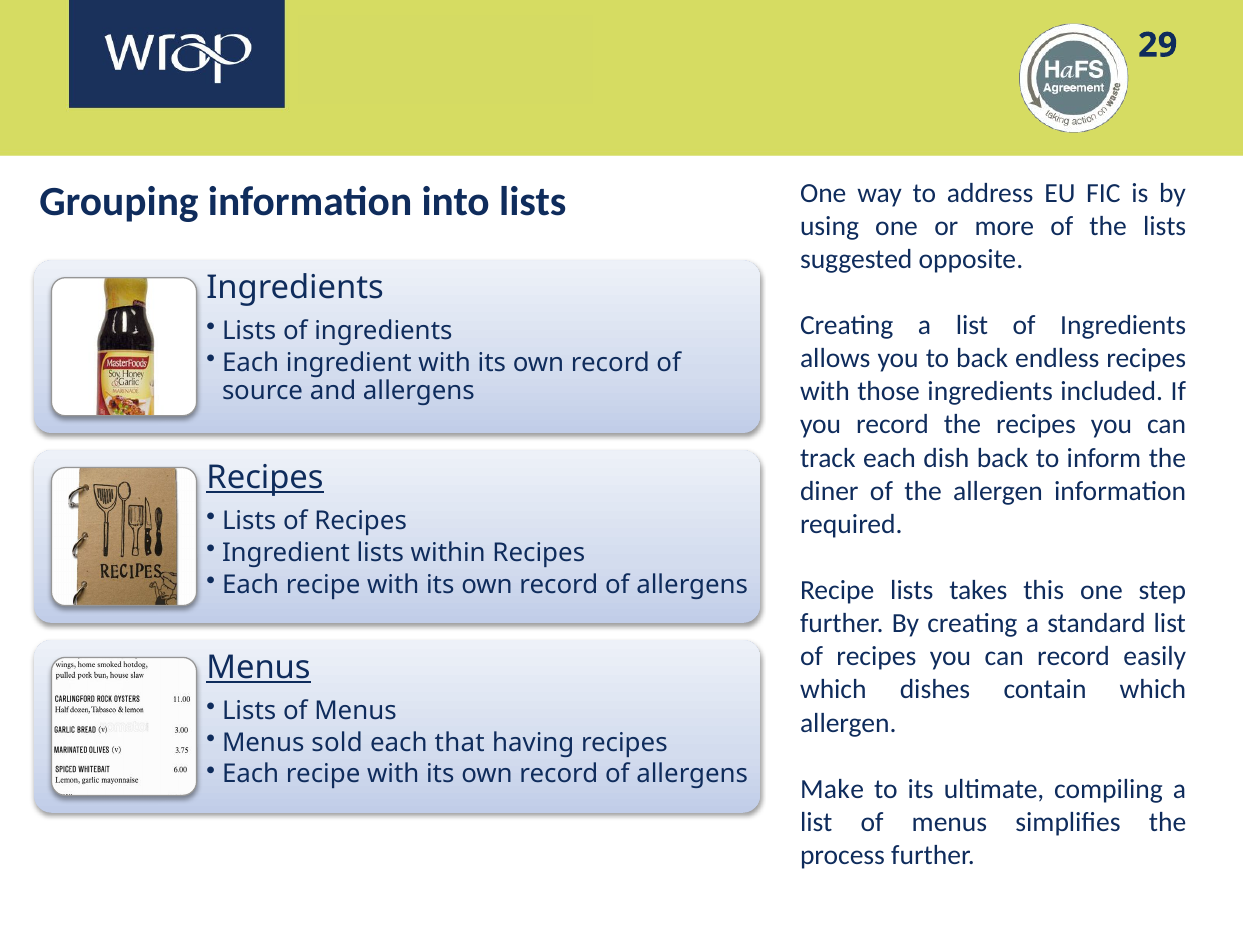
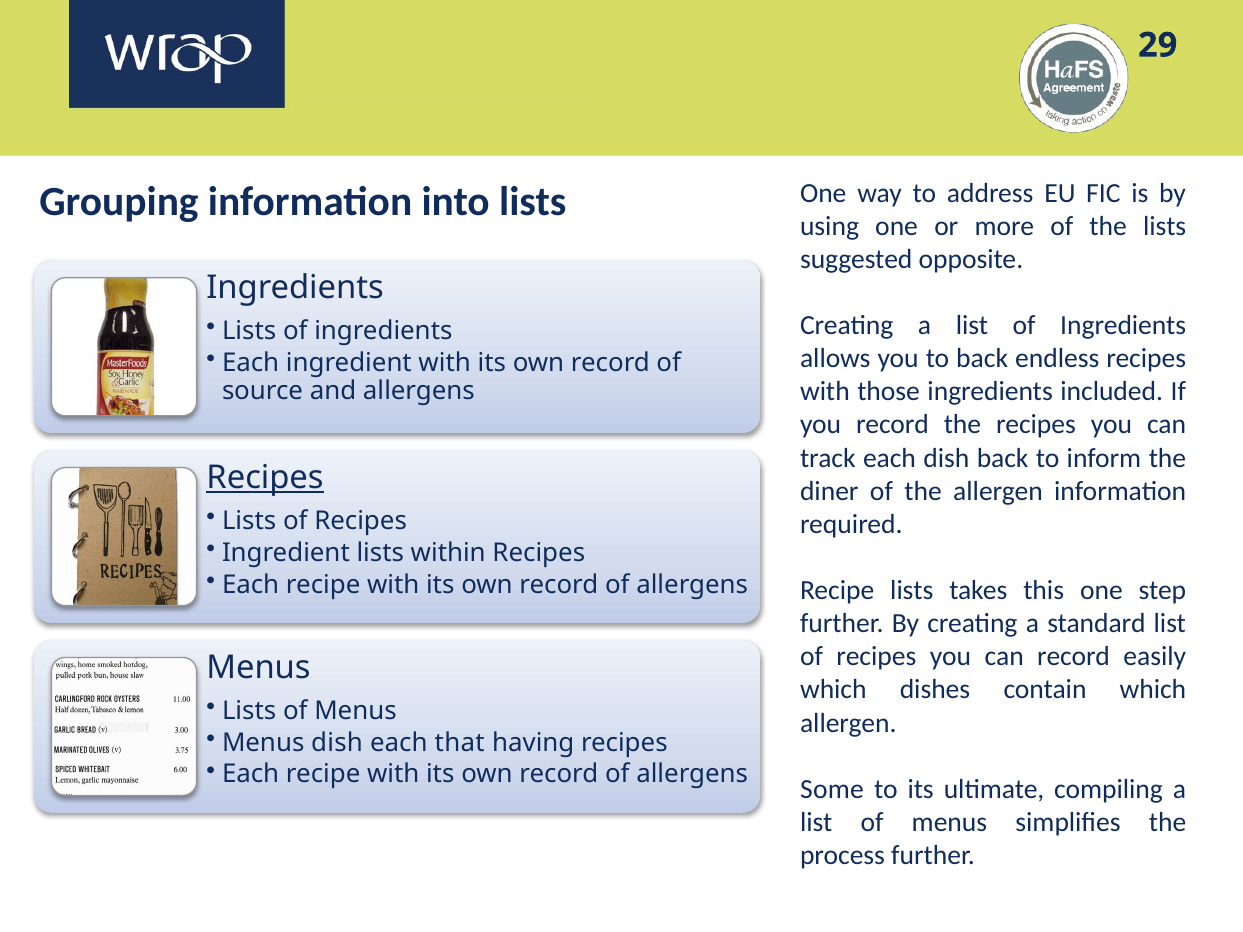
Menus at (259, 668) underline: present -> none
Menus sold: sold -> dish
Make: Make -> Some
